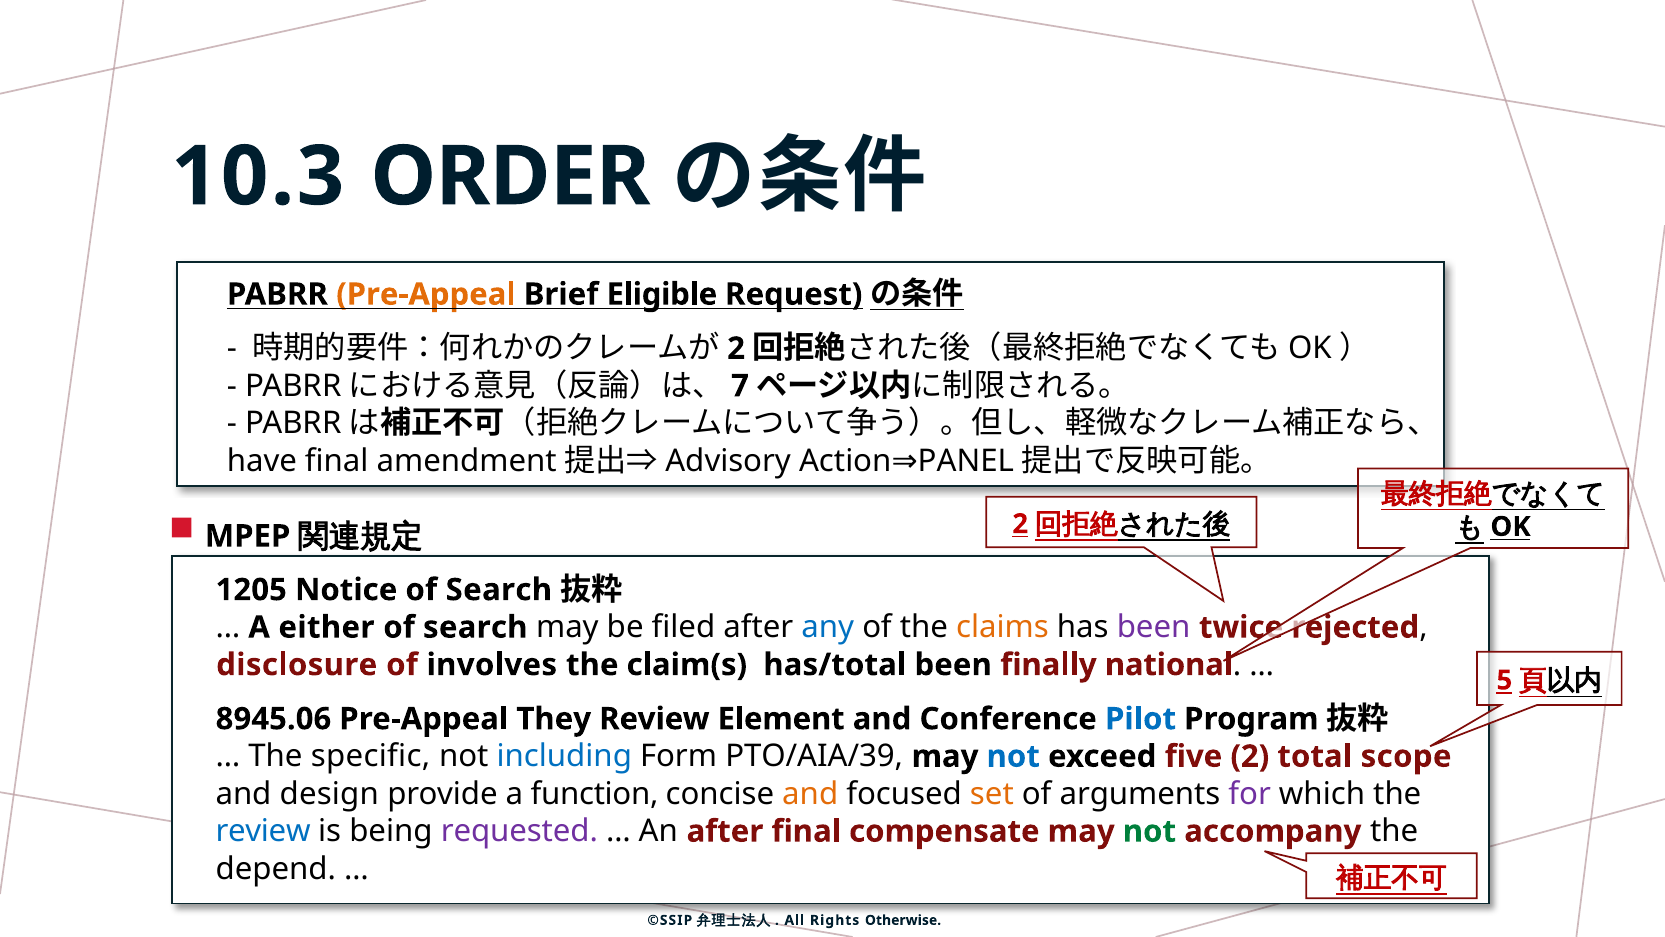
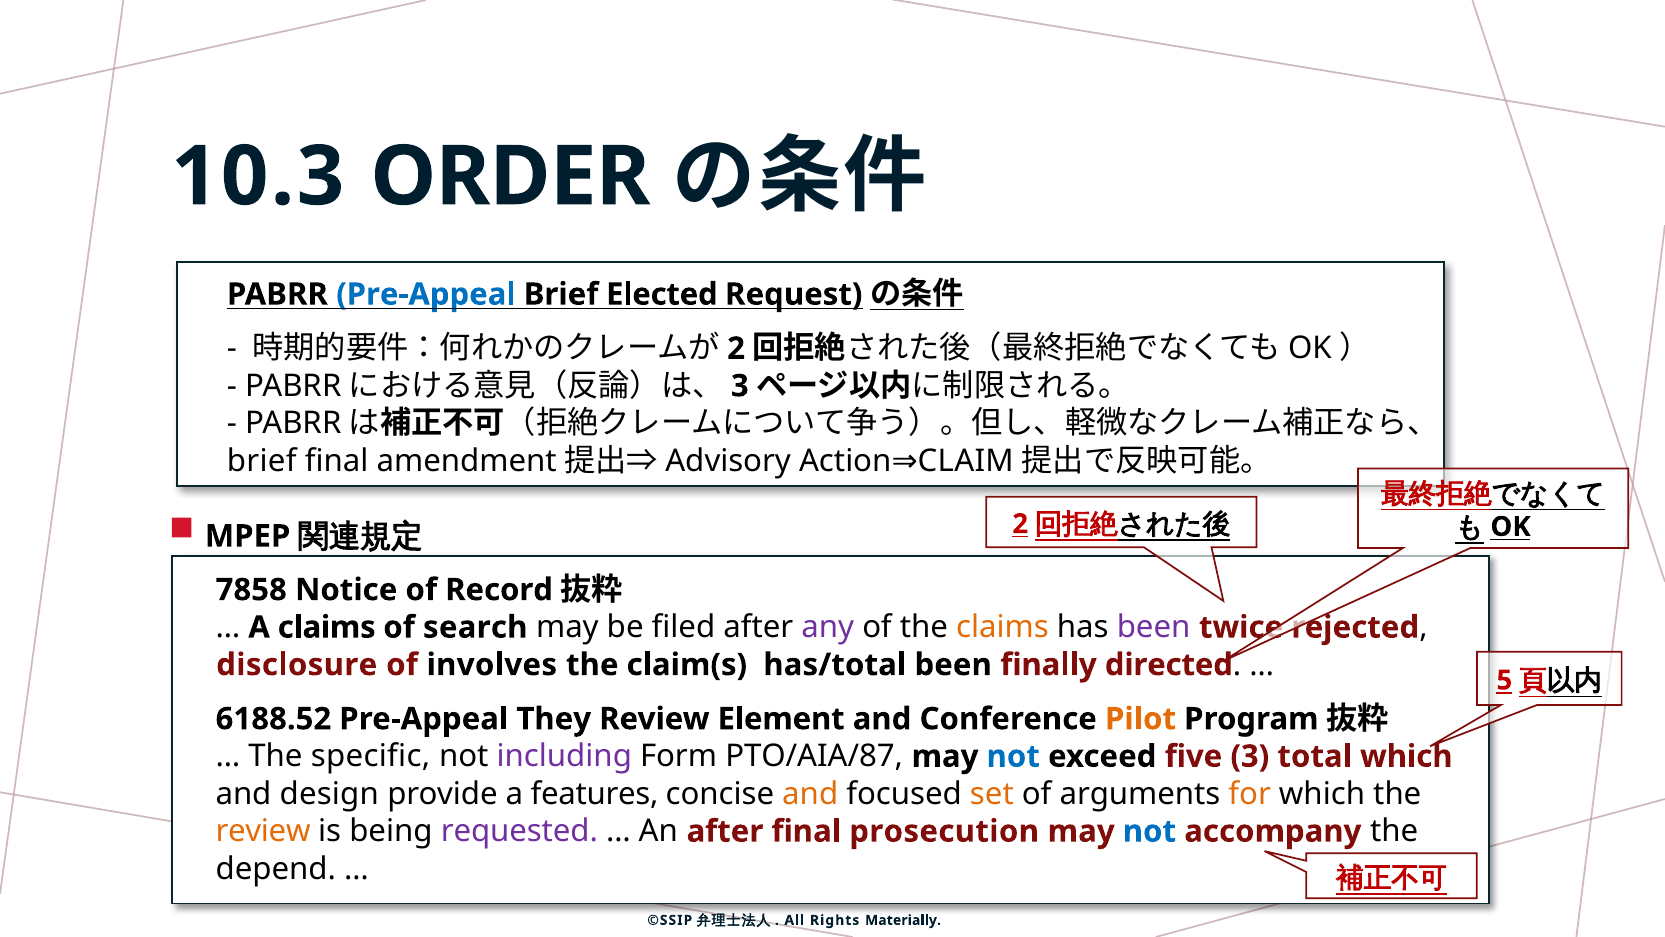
Pre-Appeal at (426, 294) colour: orange -> blue
Eligible: Eligible -> Elected
7 at (740, 386): 7 -> 3
have at (262, 461): have -> brief
PANEL: PANEL -> CLAIM
1205: 1205 -> 7858
Notice of Search: Search -> Record
A either: either -> claims
any colour: blue -> purple
national: national -> directed
8945.06: 8945.06 -> 6188.52
Pilot colour: blue -> orange
including colour: blue -> purple
PTO/AIA/39: PTO/AIA/39 -> PTO/AIA/87
five 2: 2 -> 3
total scope: scope -> which
function: function -> features
for colour: purple -> orange
review at (263, 831) colour: blue -> orange
compensate: compensate -> prosecution
not at (1149, 831) colour: green -> blue
Otherwise: Otherwise -> Materially
